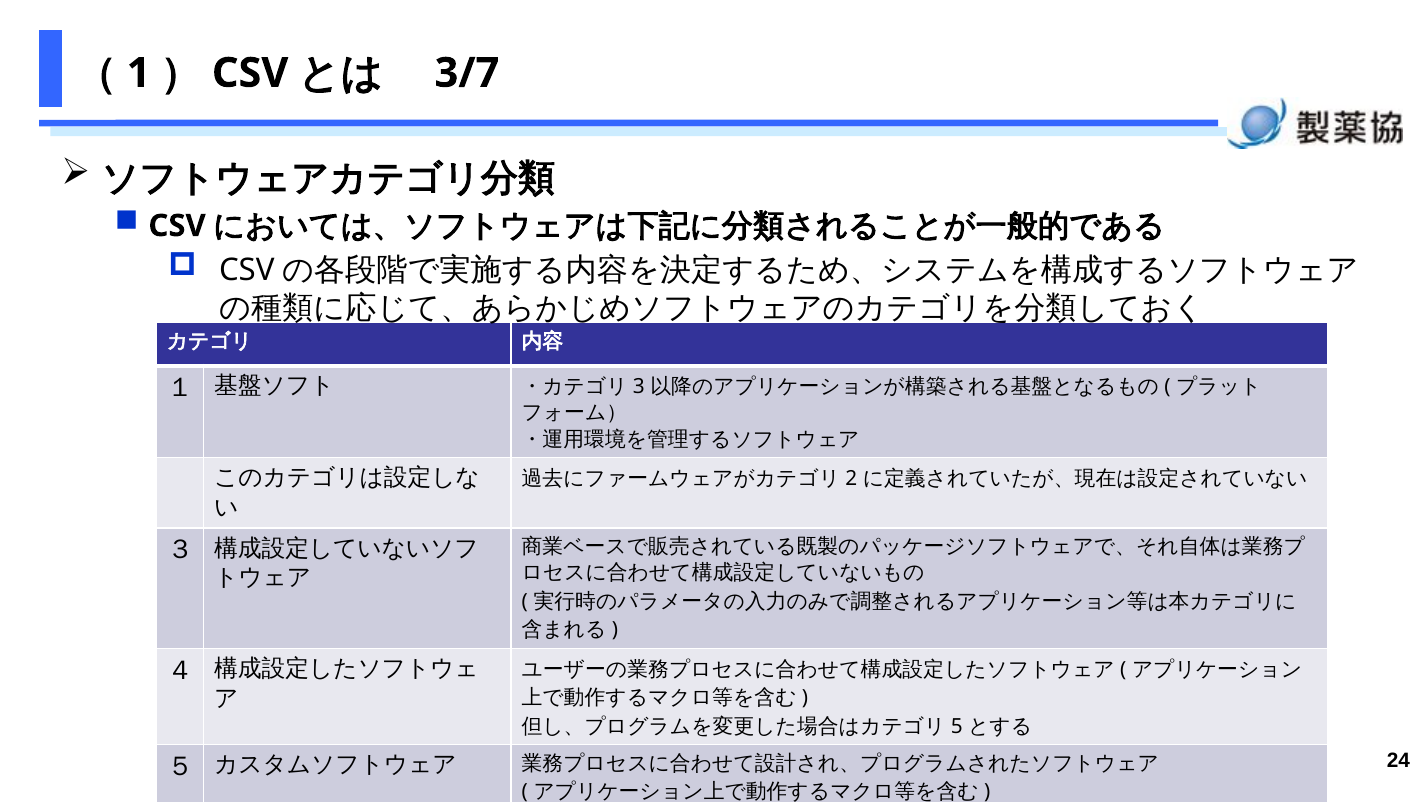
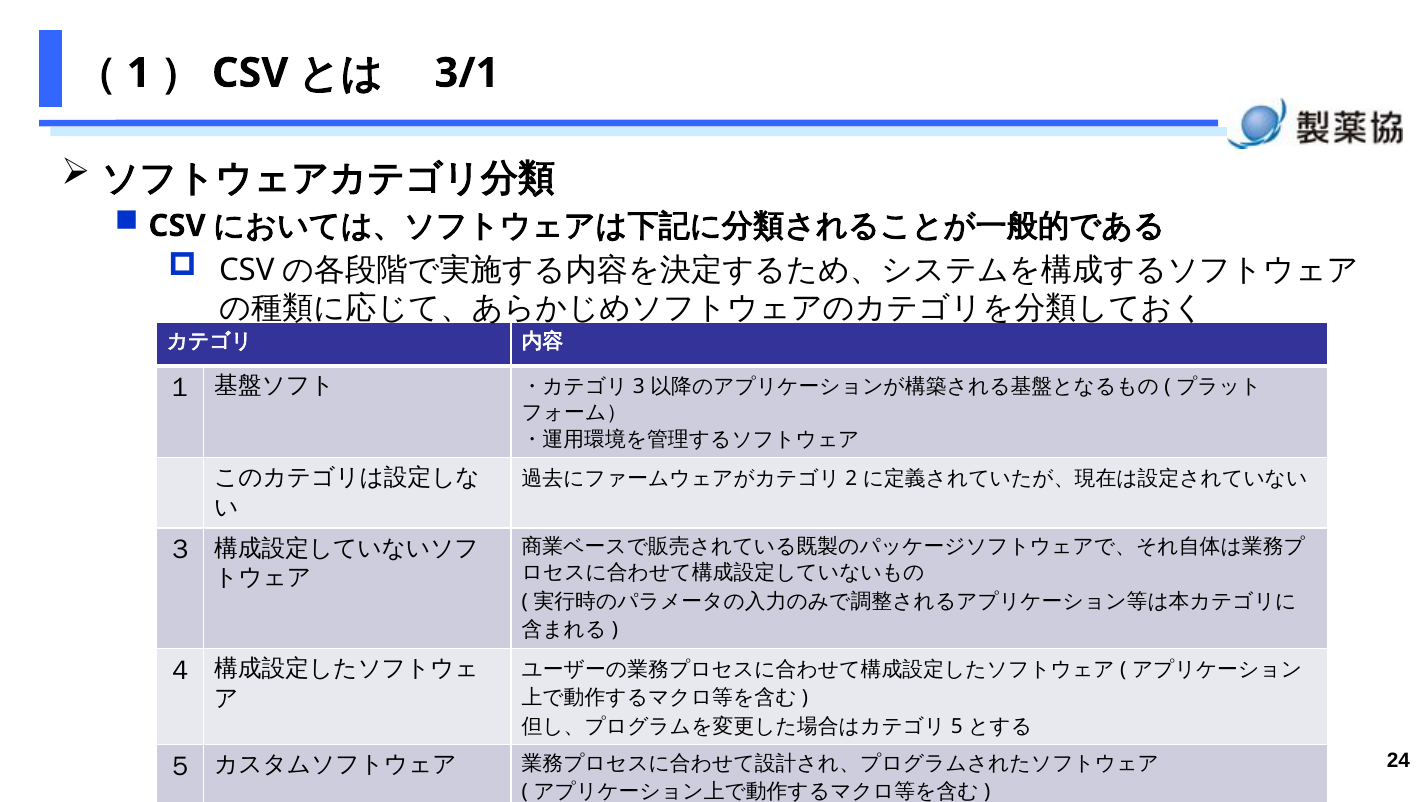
3/7: 3/7 -> 3/1
